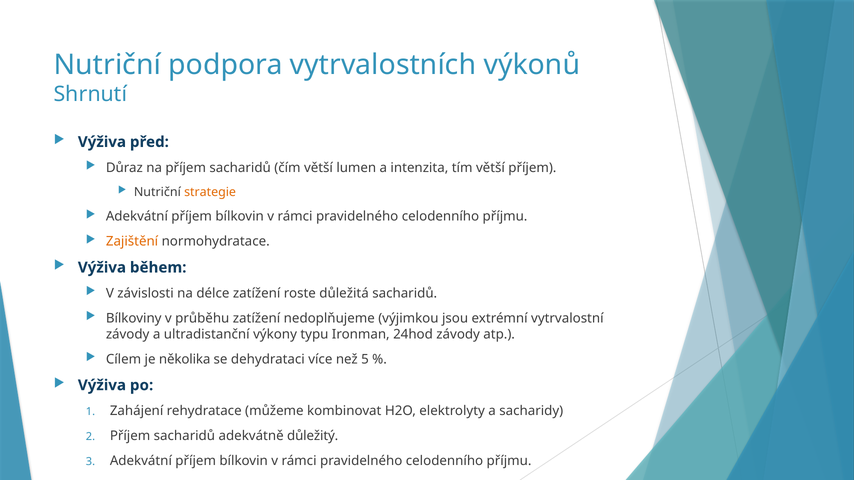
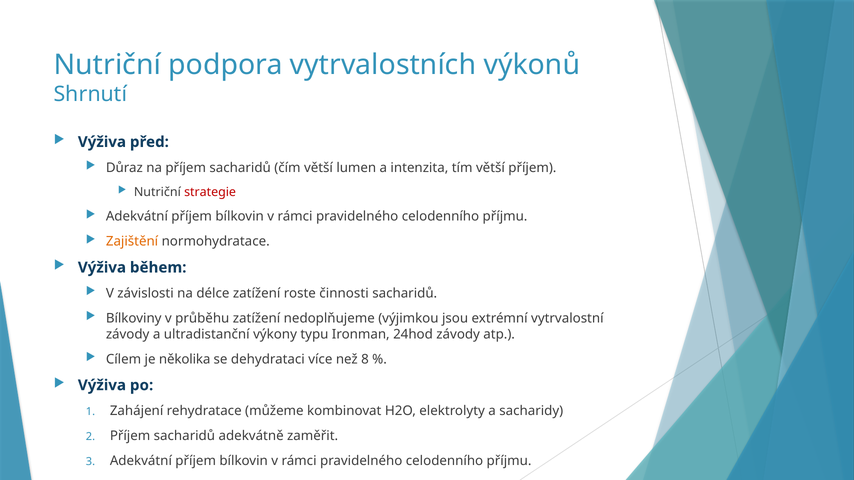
strategie colour: orange -> red
důležitá: důležitá -> činnosti
5: 5 -> 8
důležitý: důležitý -> zaměřit
